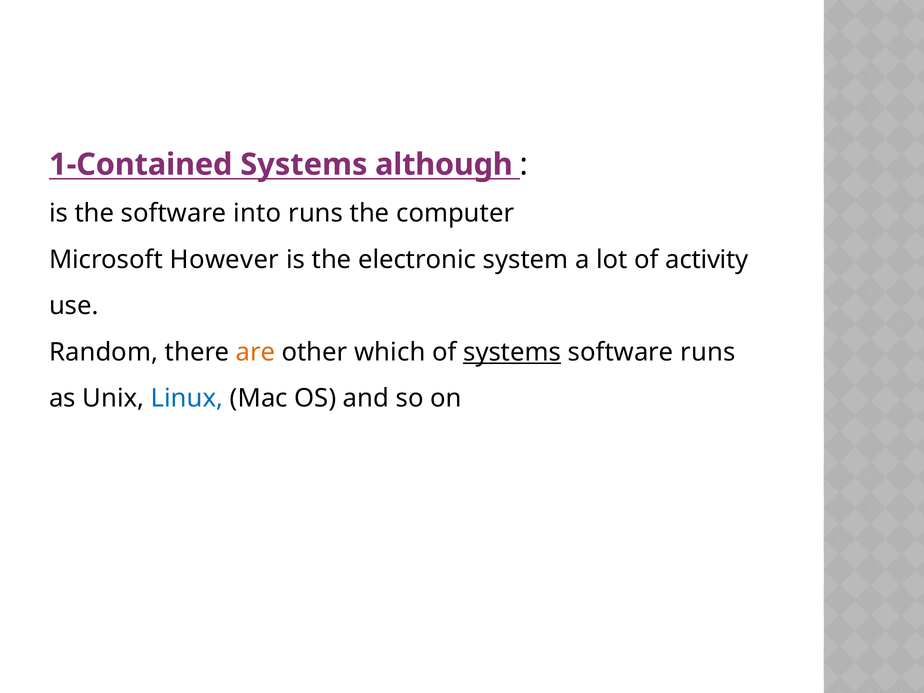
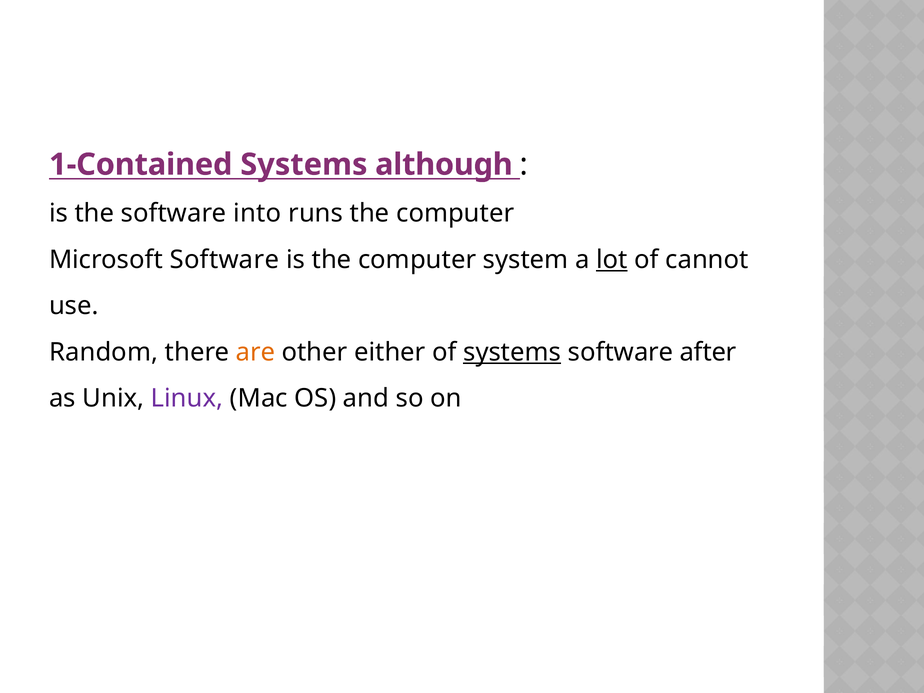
Microsoft However: However -> Software
is the electronic: electronic -> computer
lot underline: none -> present
activity: activity -> cannot
which: which -> either
software runs: runs -> after
Linux colour: blue -> purple
